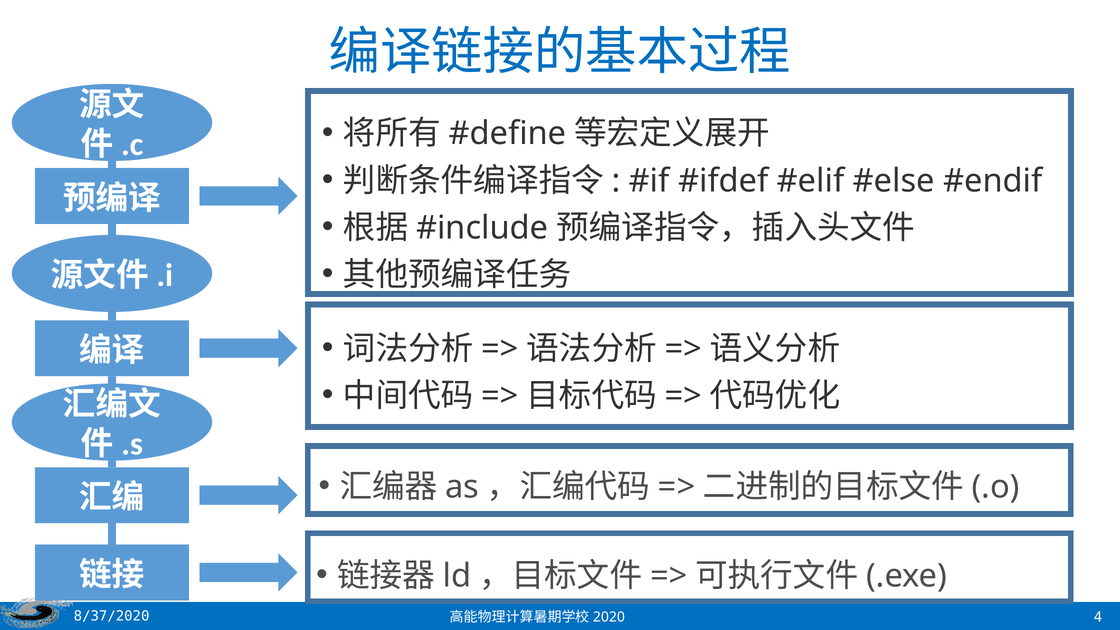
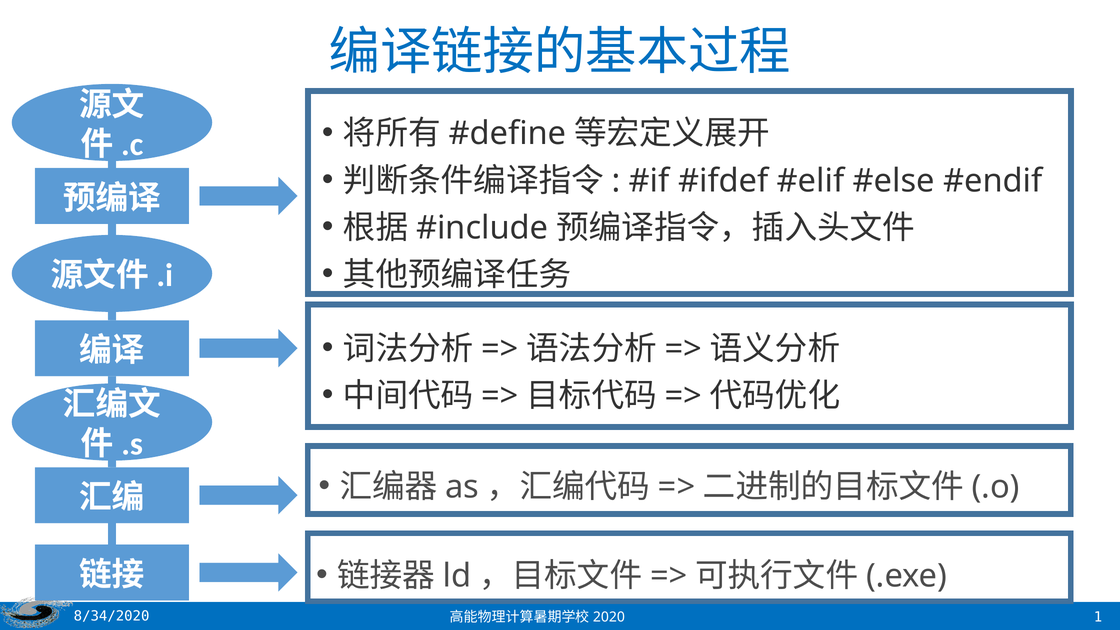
8/37/2020: 8/37/2020 -> 8/34/2020
4: 4 -> 1
